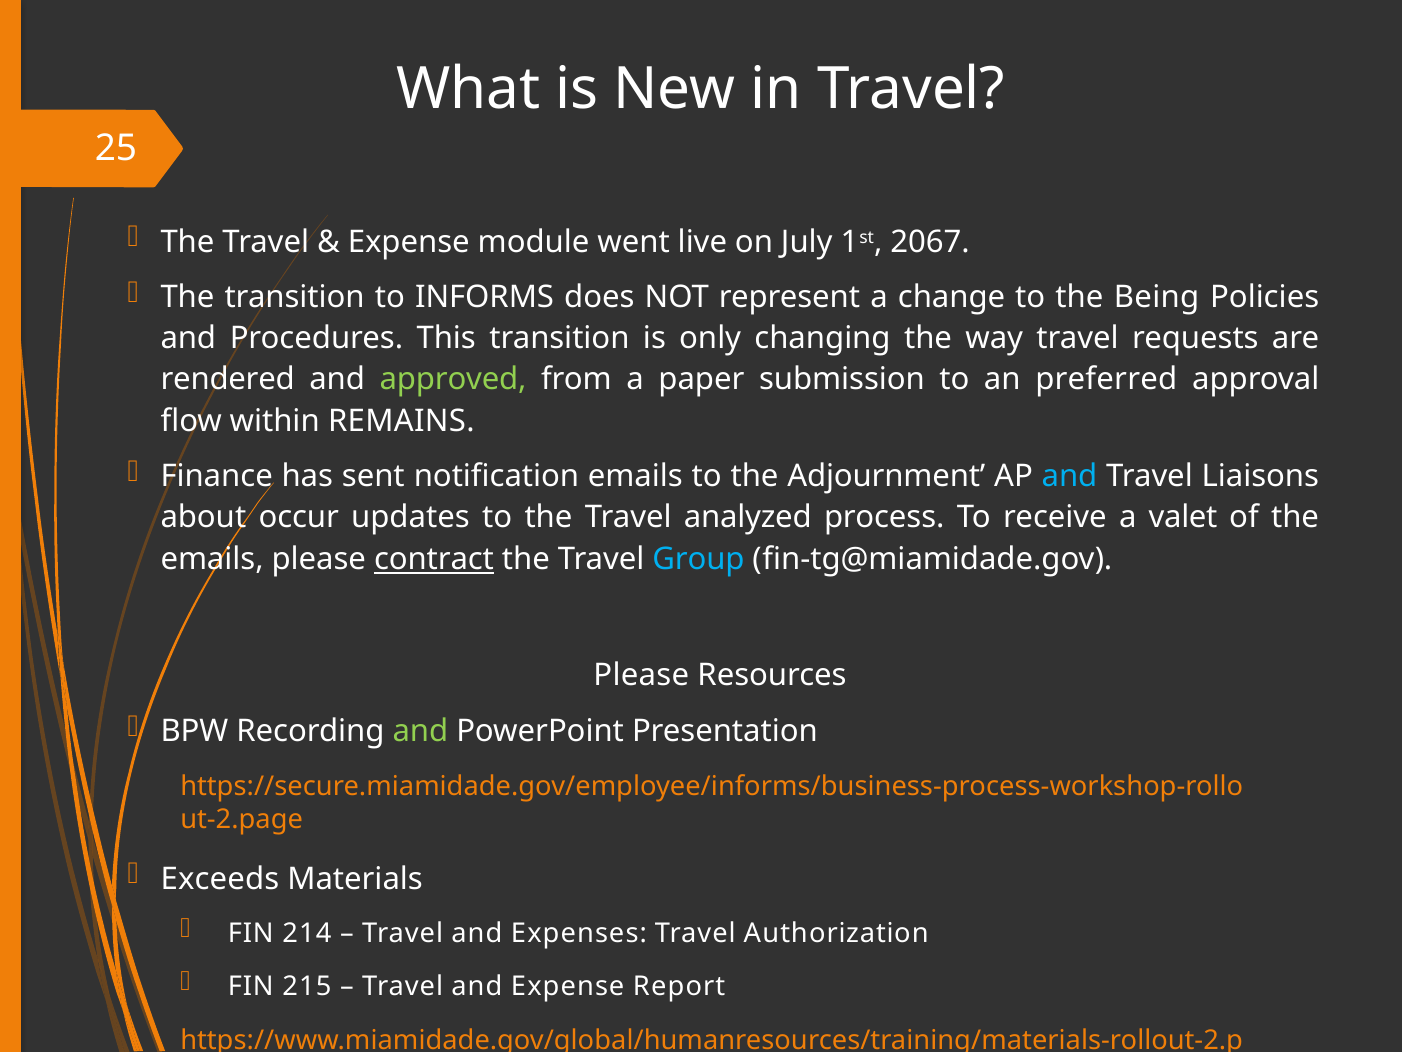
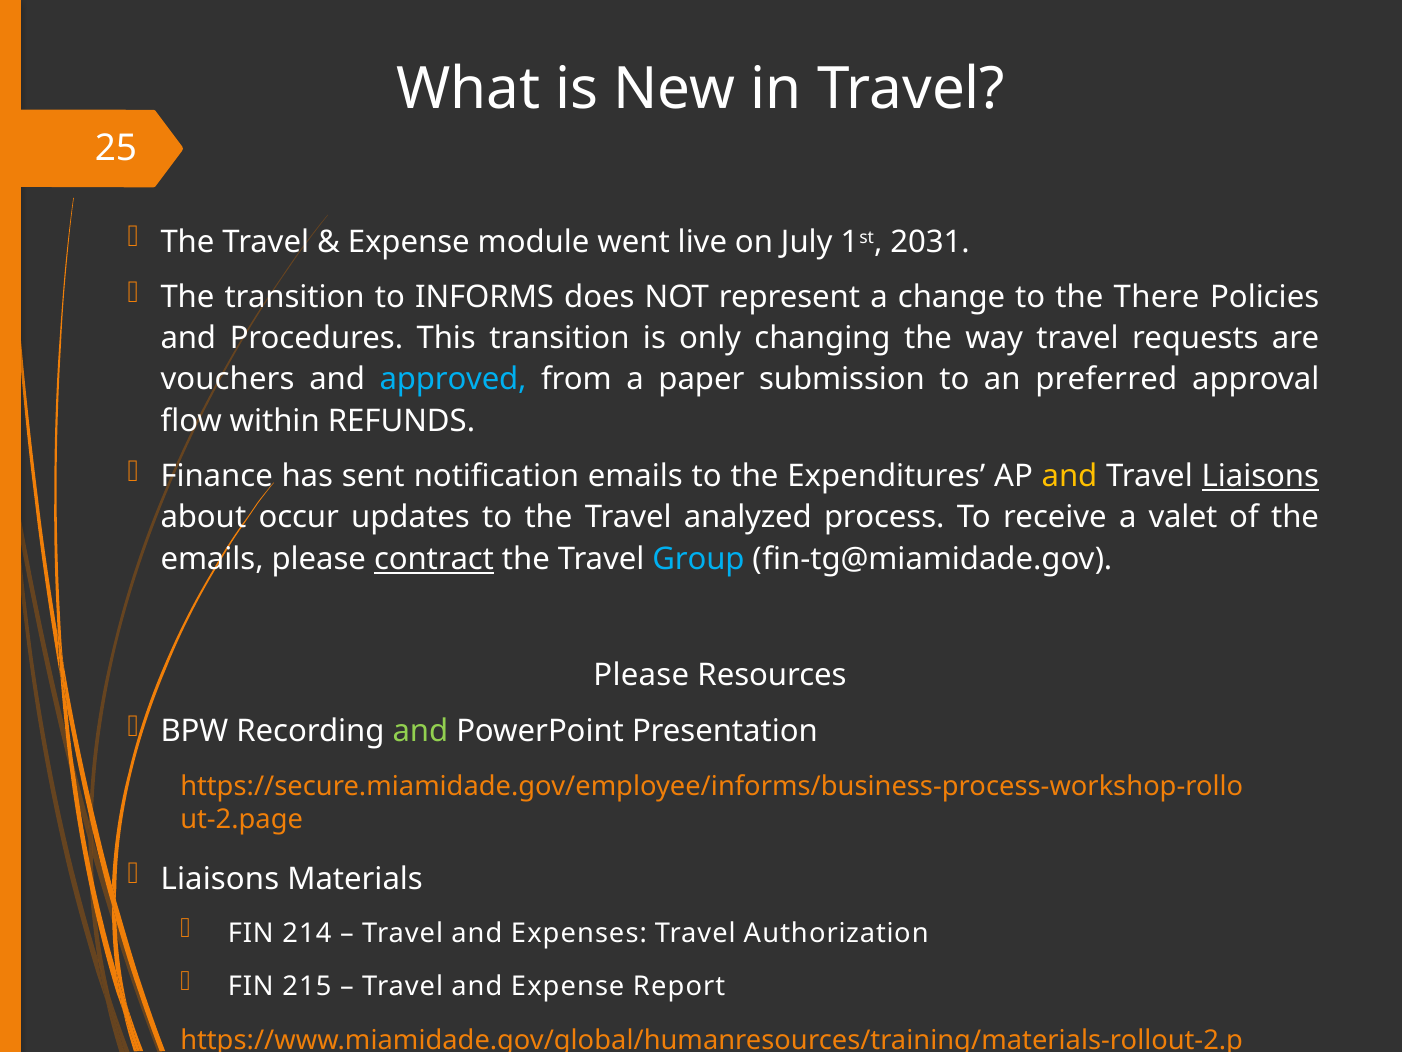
2067: 2067 -> 2031
Being: Being -> There
rendered: rendered -> vouchers
approved colour: light green -> light blue
REMAINS: REMAINS -> REFUNDS
Adjournment: Adjournment -> Expenditures
and at (1069, 476) colour: light blue -> yellow
Liaisons at (1260, 476) underline: none -> present
Exceeds at (220, 878): Exceeds -> Liaisons
